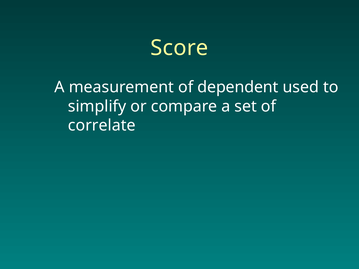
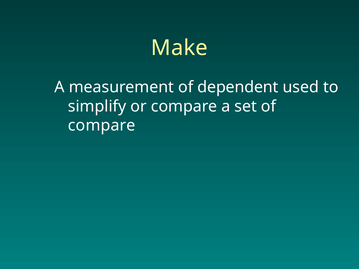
Score: Score -> Make
correlate at (102, 126): correlate -> compare
